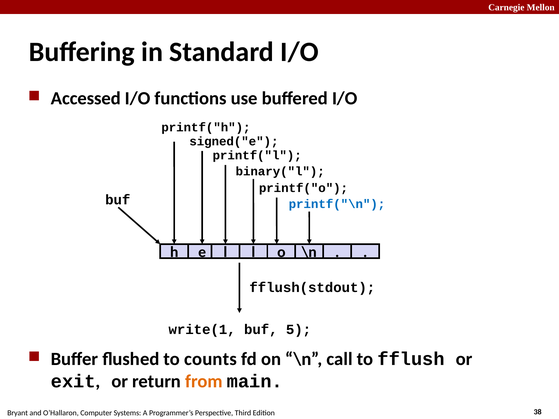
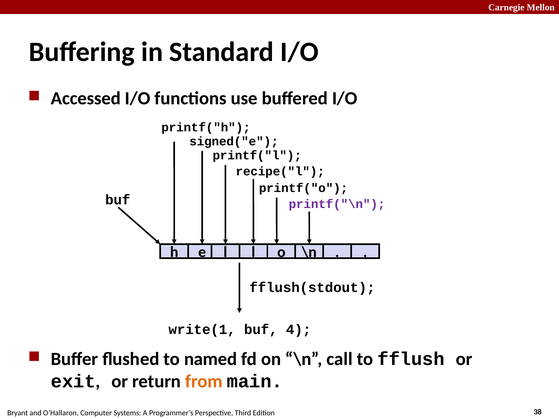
binary("l: binary("l -> recipe("l
printf("\n colour: blue -> purple
5: 5 -> 4
counts: counts -> named
